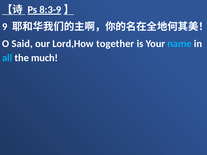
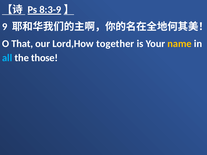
Said: Said -> That
name colour: light blue -> yellow
much: much -> those
